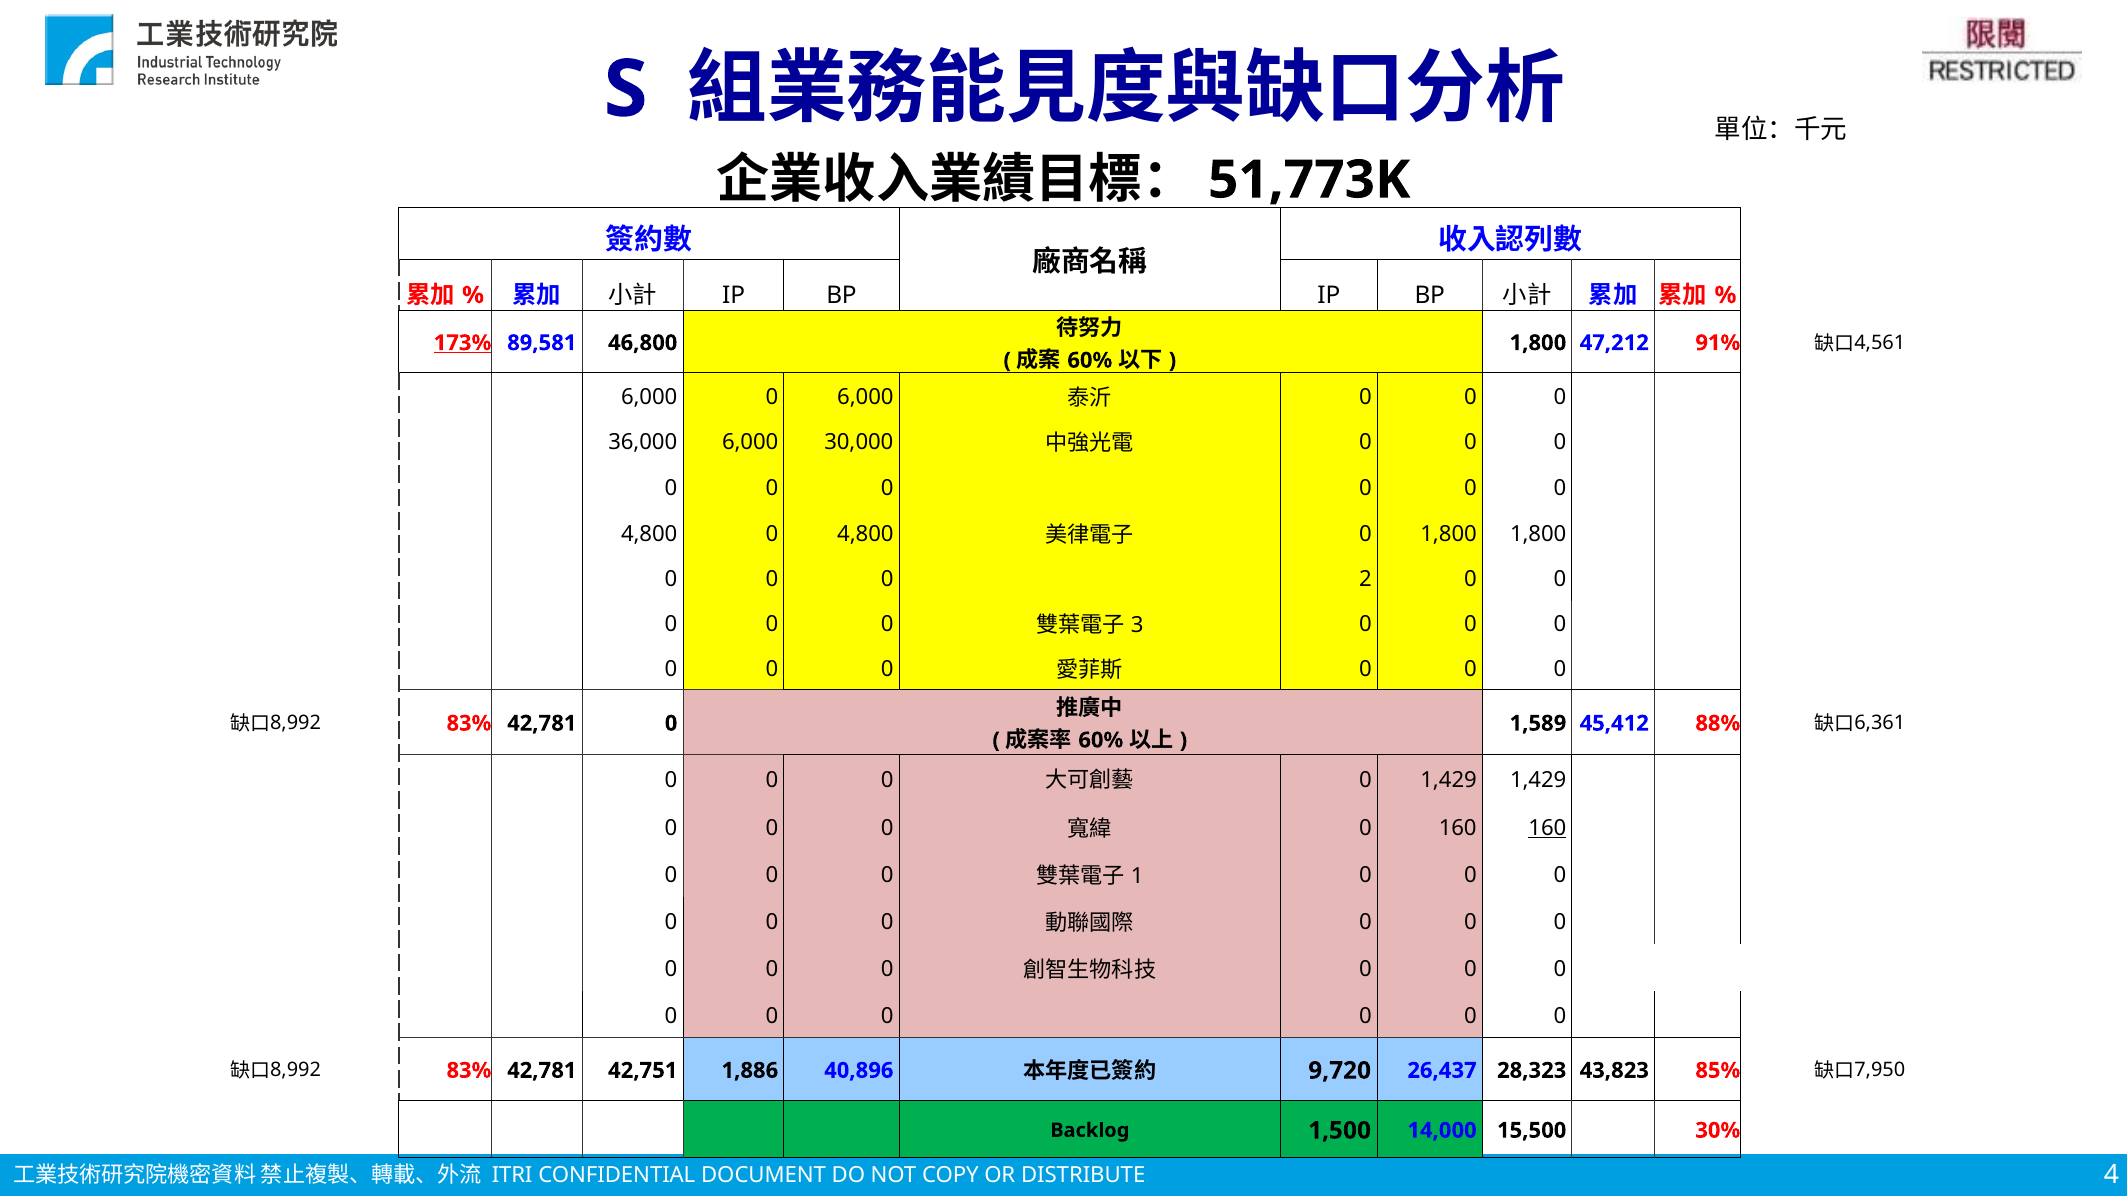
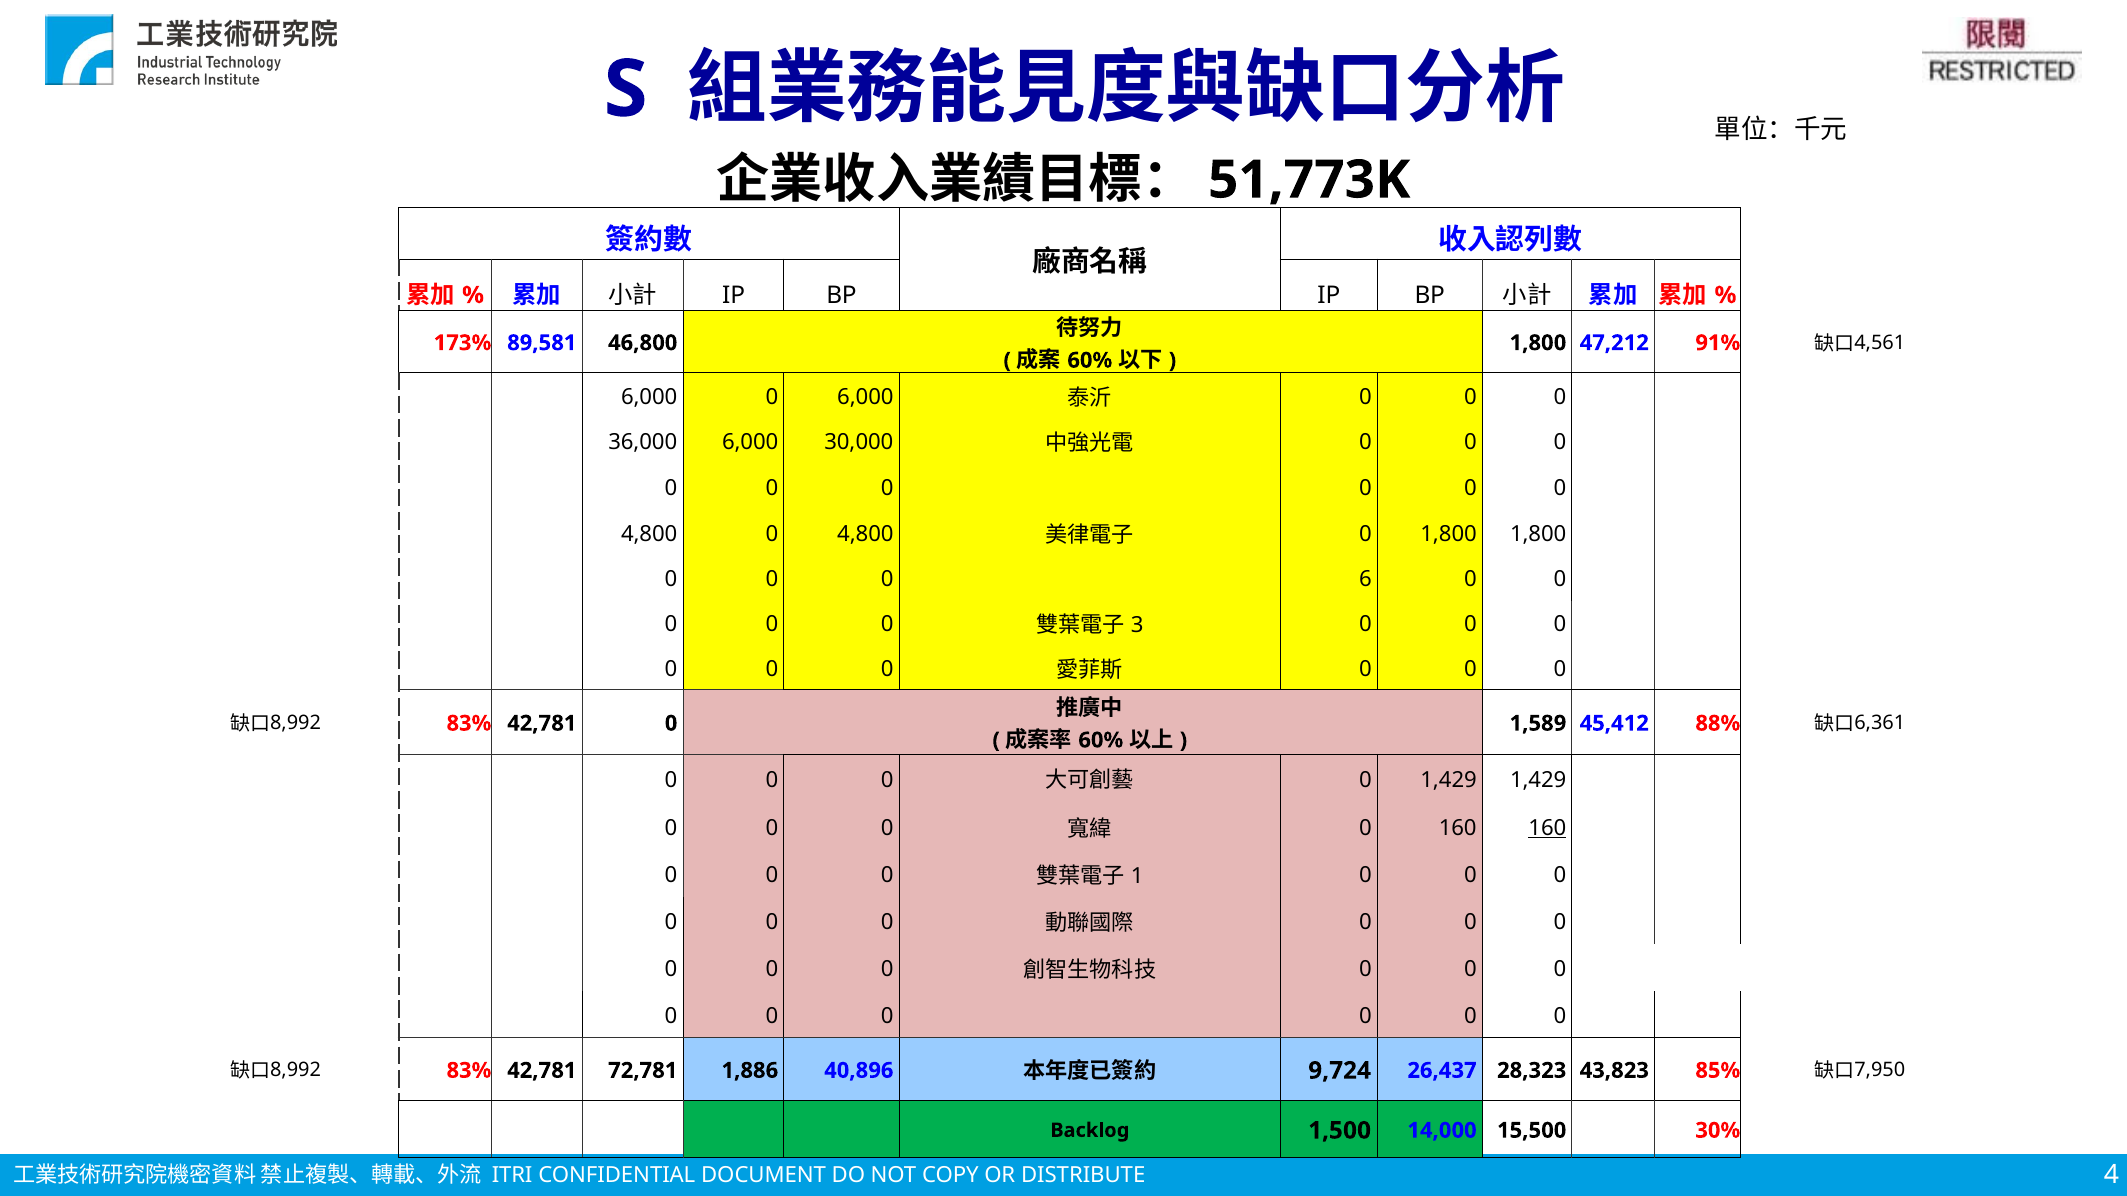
173% underline: present -> none
2: 2 -> 6
42,751: 42,751 -> 72,781
9,720: 9,720 -> 9,724
